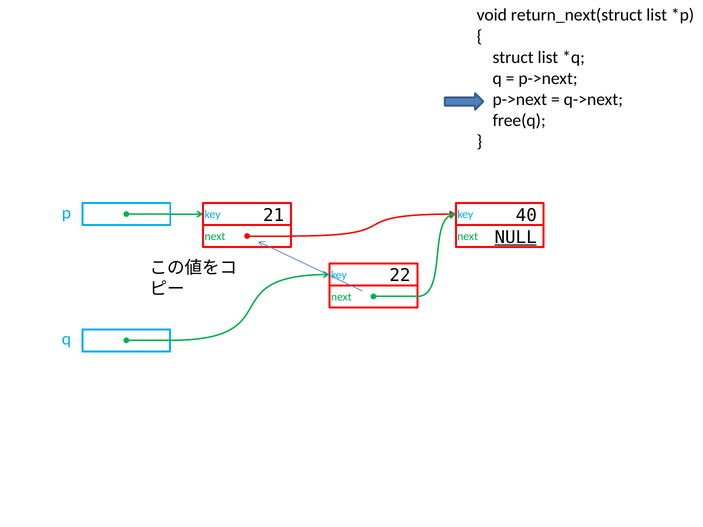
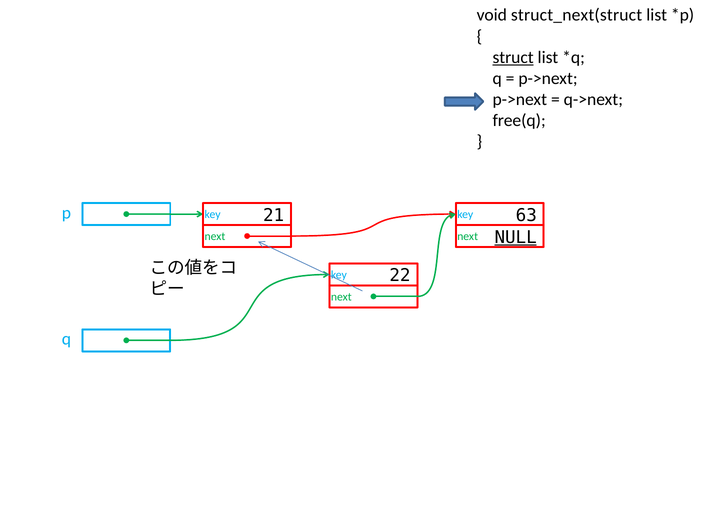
return_next(struct: return_next(struct -> struct_next(struct
struct underline: none -> present
40: 40 -> 63
